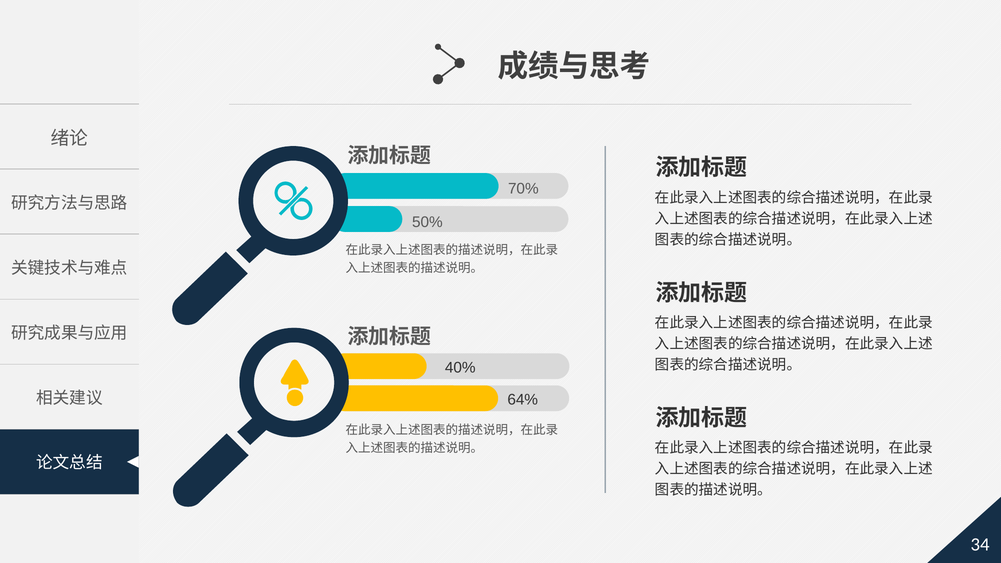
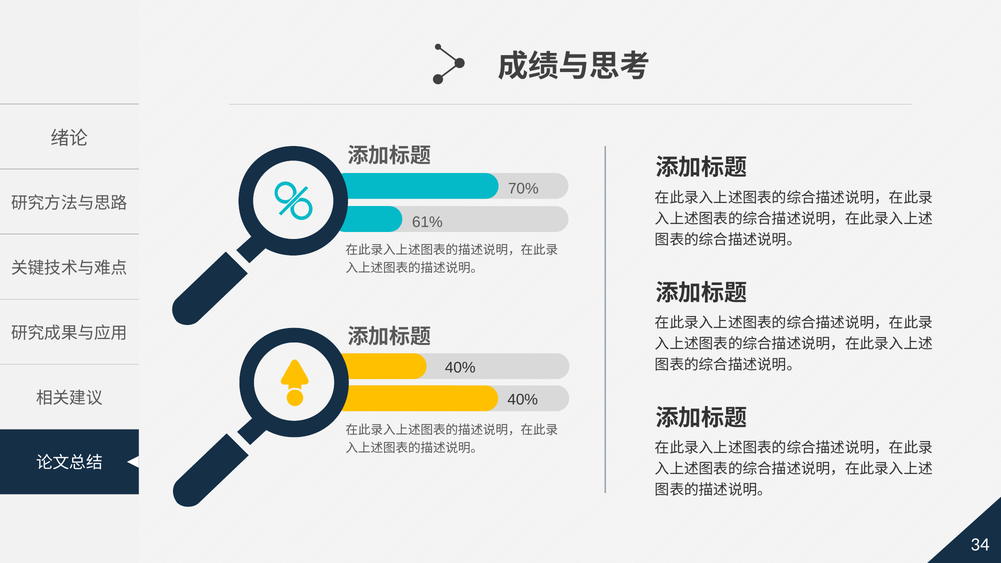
50%: 50% -> 61%
64% at (523, 400): 64% -> 40%
